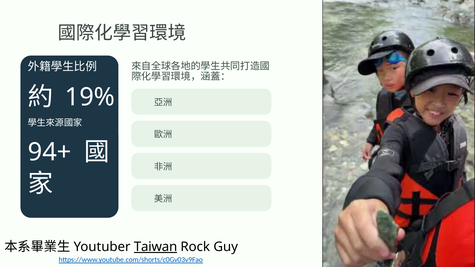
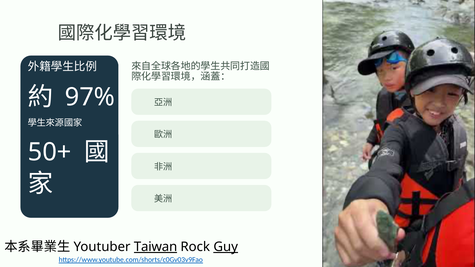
19%: 19% -> 97%
94+: 94+ -> 50+
Guy underline: none -> present
